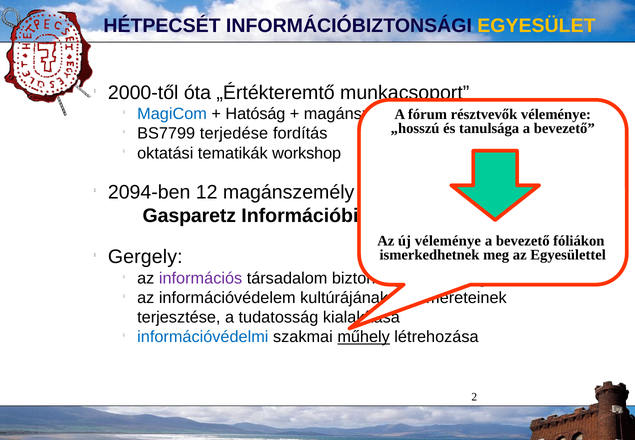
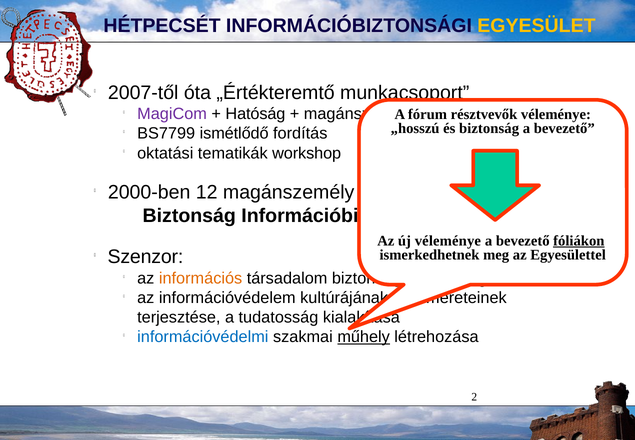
2000-től: 2000-től -> 2007-től
MagiCom colour: blue -> purple
és tanulsága: tanulsága -> biztonság
terjedése: terjedése -> ismétlődő
2094-ben: 2094-ben -> 2000-ben
Gasparetz at (189, 216): Gasparetz -> Biztonság
fóliákon underline: none -> present
Gergely: Gergely -> Szenzor
információs colour: purple -> orange
